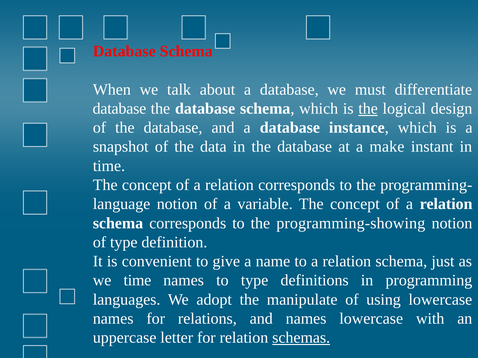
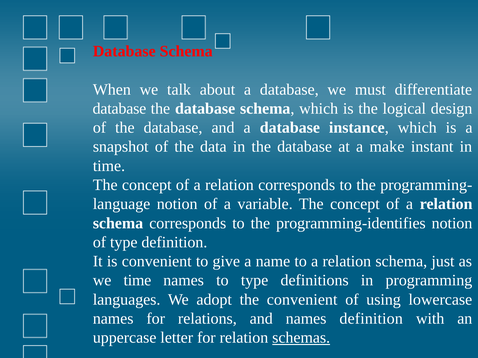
the at (368, 109) underline: present -> none
programming-showing: programming-showing -> programming-identifies
the manipulate: manipulate -> convenient
names lowercase: lowercase -> definition
